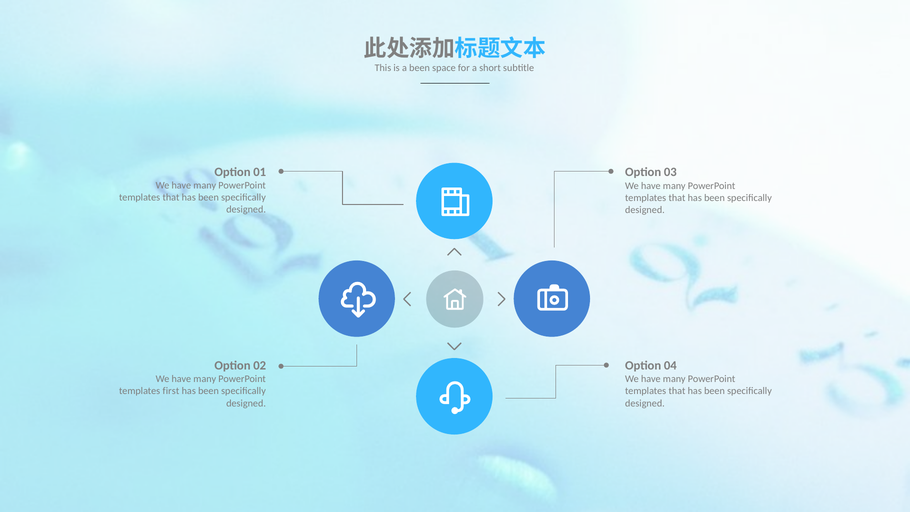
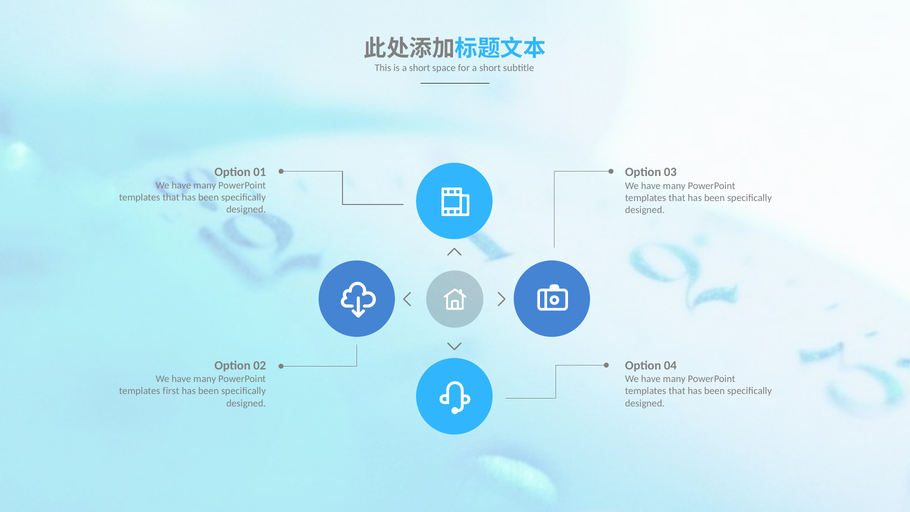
is a been: been -> short
